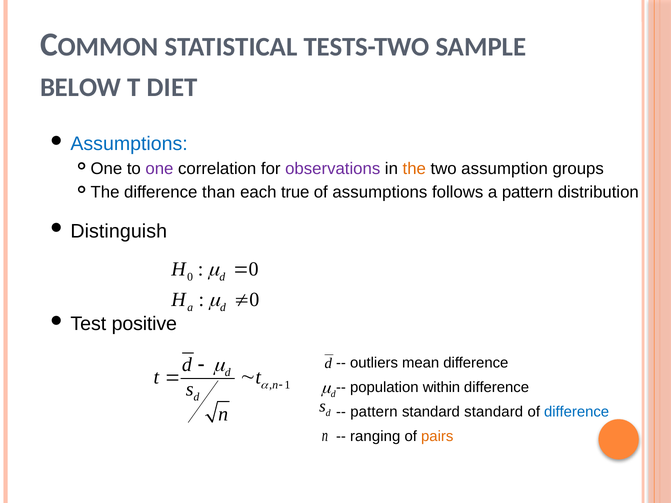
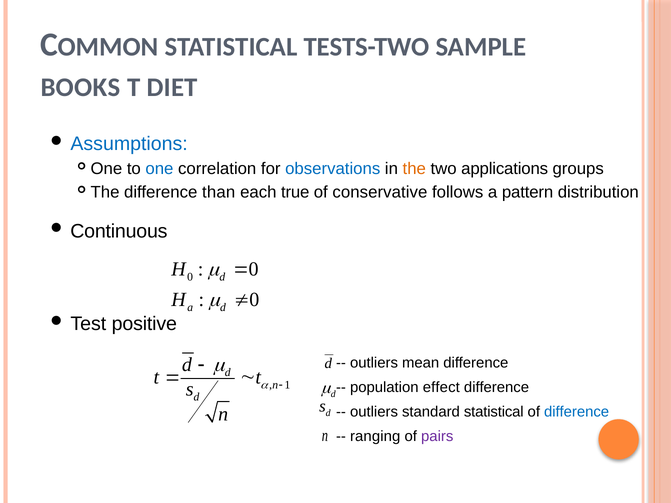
BELOW: BELOW -> BOOKS
one at (159, 169) colour: purple -> blue
observations colour: purple -> blue
assumption: assumption -> applications
of assumptions: assumptions -> conservative
Distinguish: Distinguish -> Continuous
within: within -> effect
pattern at (374, 412): pattern -> outliers
standard standard: standard -> statistical
pairs colour: orange -> purple
